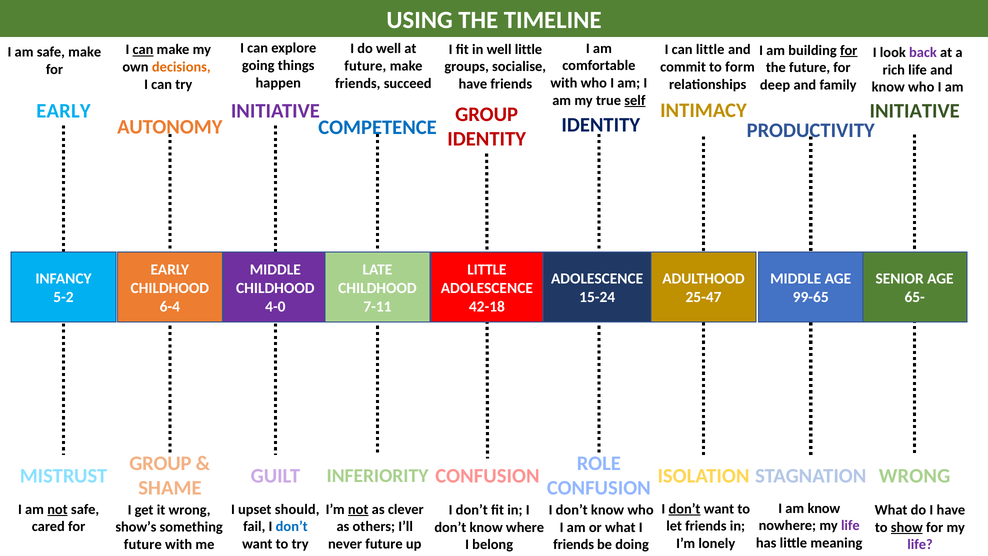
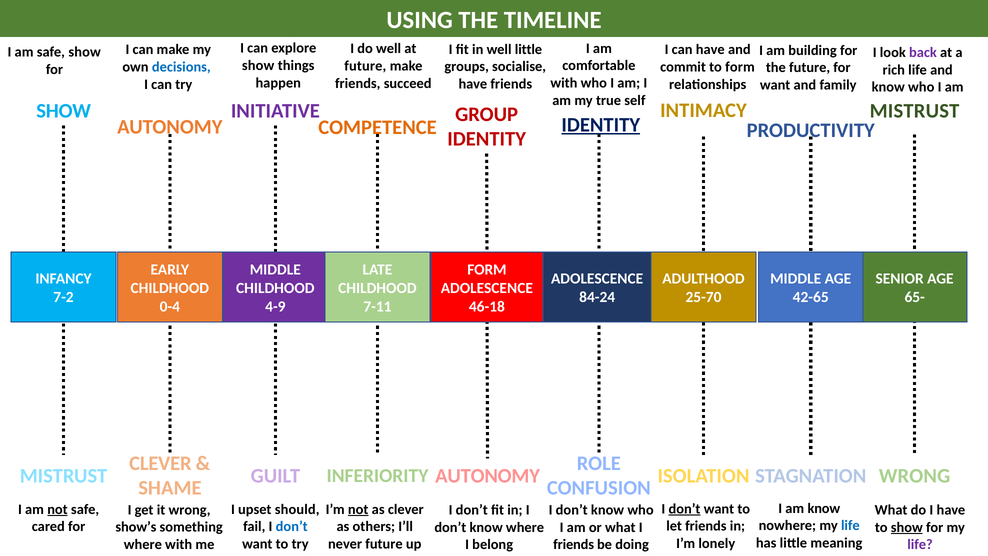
can at (143, 50) underline: present -> none
can little: little -> have
for at (849, 50) underline: present -> none
safe make: make -> show
going at (258, 65): going -> show
decisions colour: orange -> blue
deep at (775, 85): deep -> want
self underline: present -> none
INTIMACY INITIATIVE: INITIATIVE -> MISTRUST
EARLY at (63, 111): EARLY -> SHOW
IDENTITY at (601, 125) underline: none -> present
COMPETENCE colour: blue -> orange
LITTLE at (487, 269): LITTLE -> FORM
5-2: 5-2 -> 7-2
15-24: 15-24 -> 84-24
25-47: 25-47 -> 25-70
99-65: 99-65 -> 42-65
6-4: 6-4 -> 0-4
4-0: 4-0 -> 4-9
42-18: 42-18 -> 46-18
GROUP at (160, 463): GROUP -> CLEVER
INFERIORITY CONFUSION: CONFUSION -> AUTONOMY
life at (850, 525) colour: purple -> blue
future at (143, 544): future -> where
